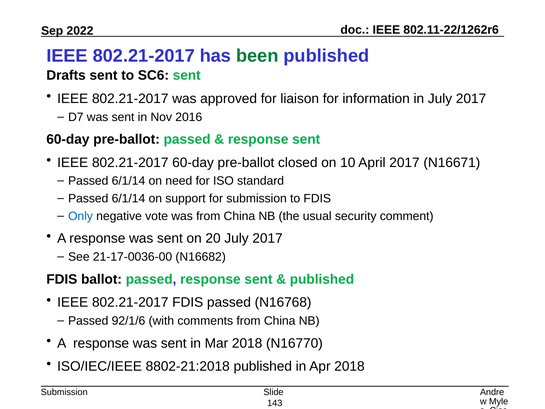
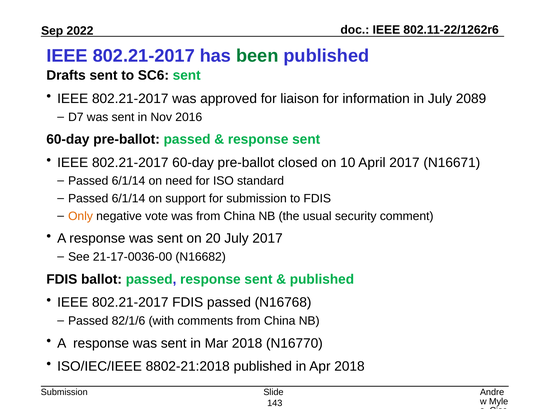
in July 2017: 2017 -> 2089
Only colour: blue -> orange
92/1/6: 92/1/6 -> 82/1/6
